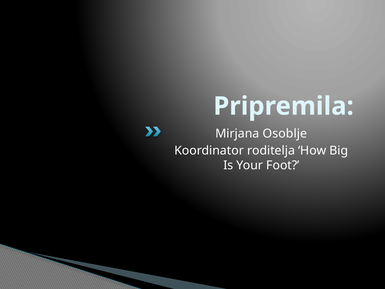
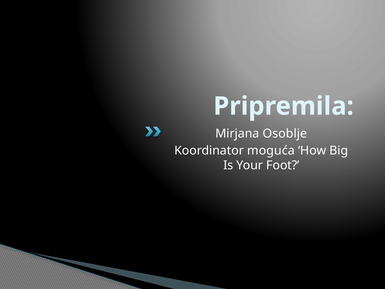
roditelja: roditelja -> moguća
